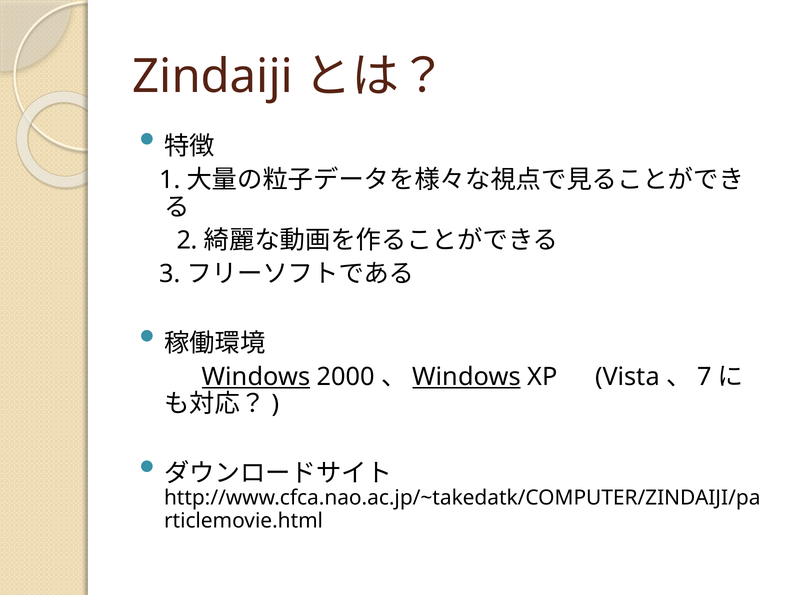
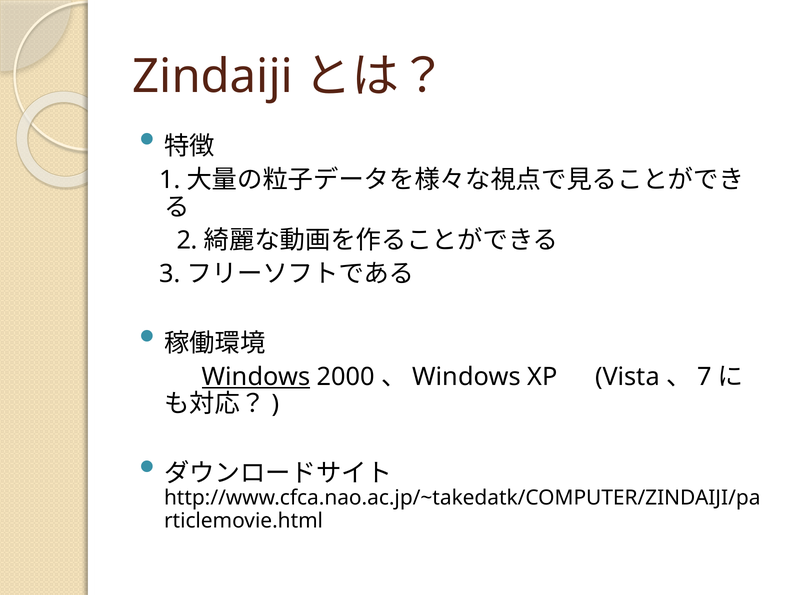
Windows at (467, 376) underline: present -> none
